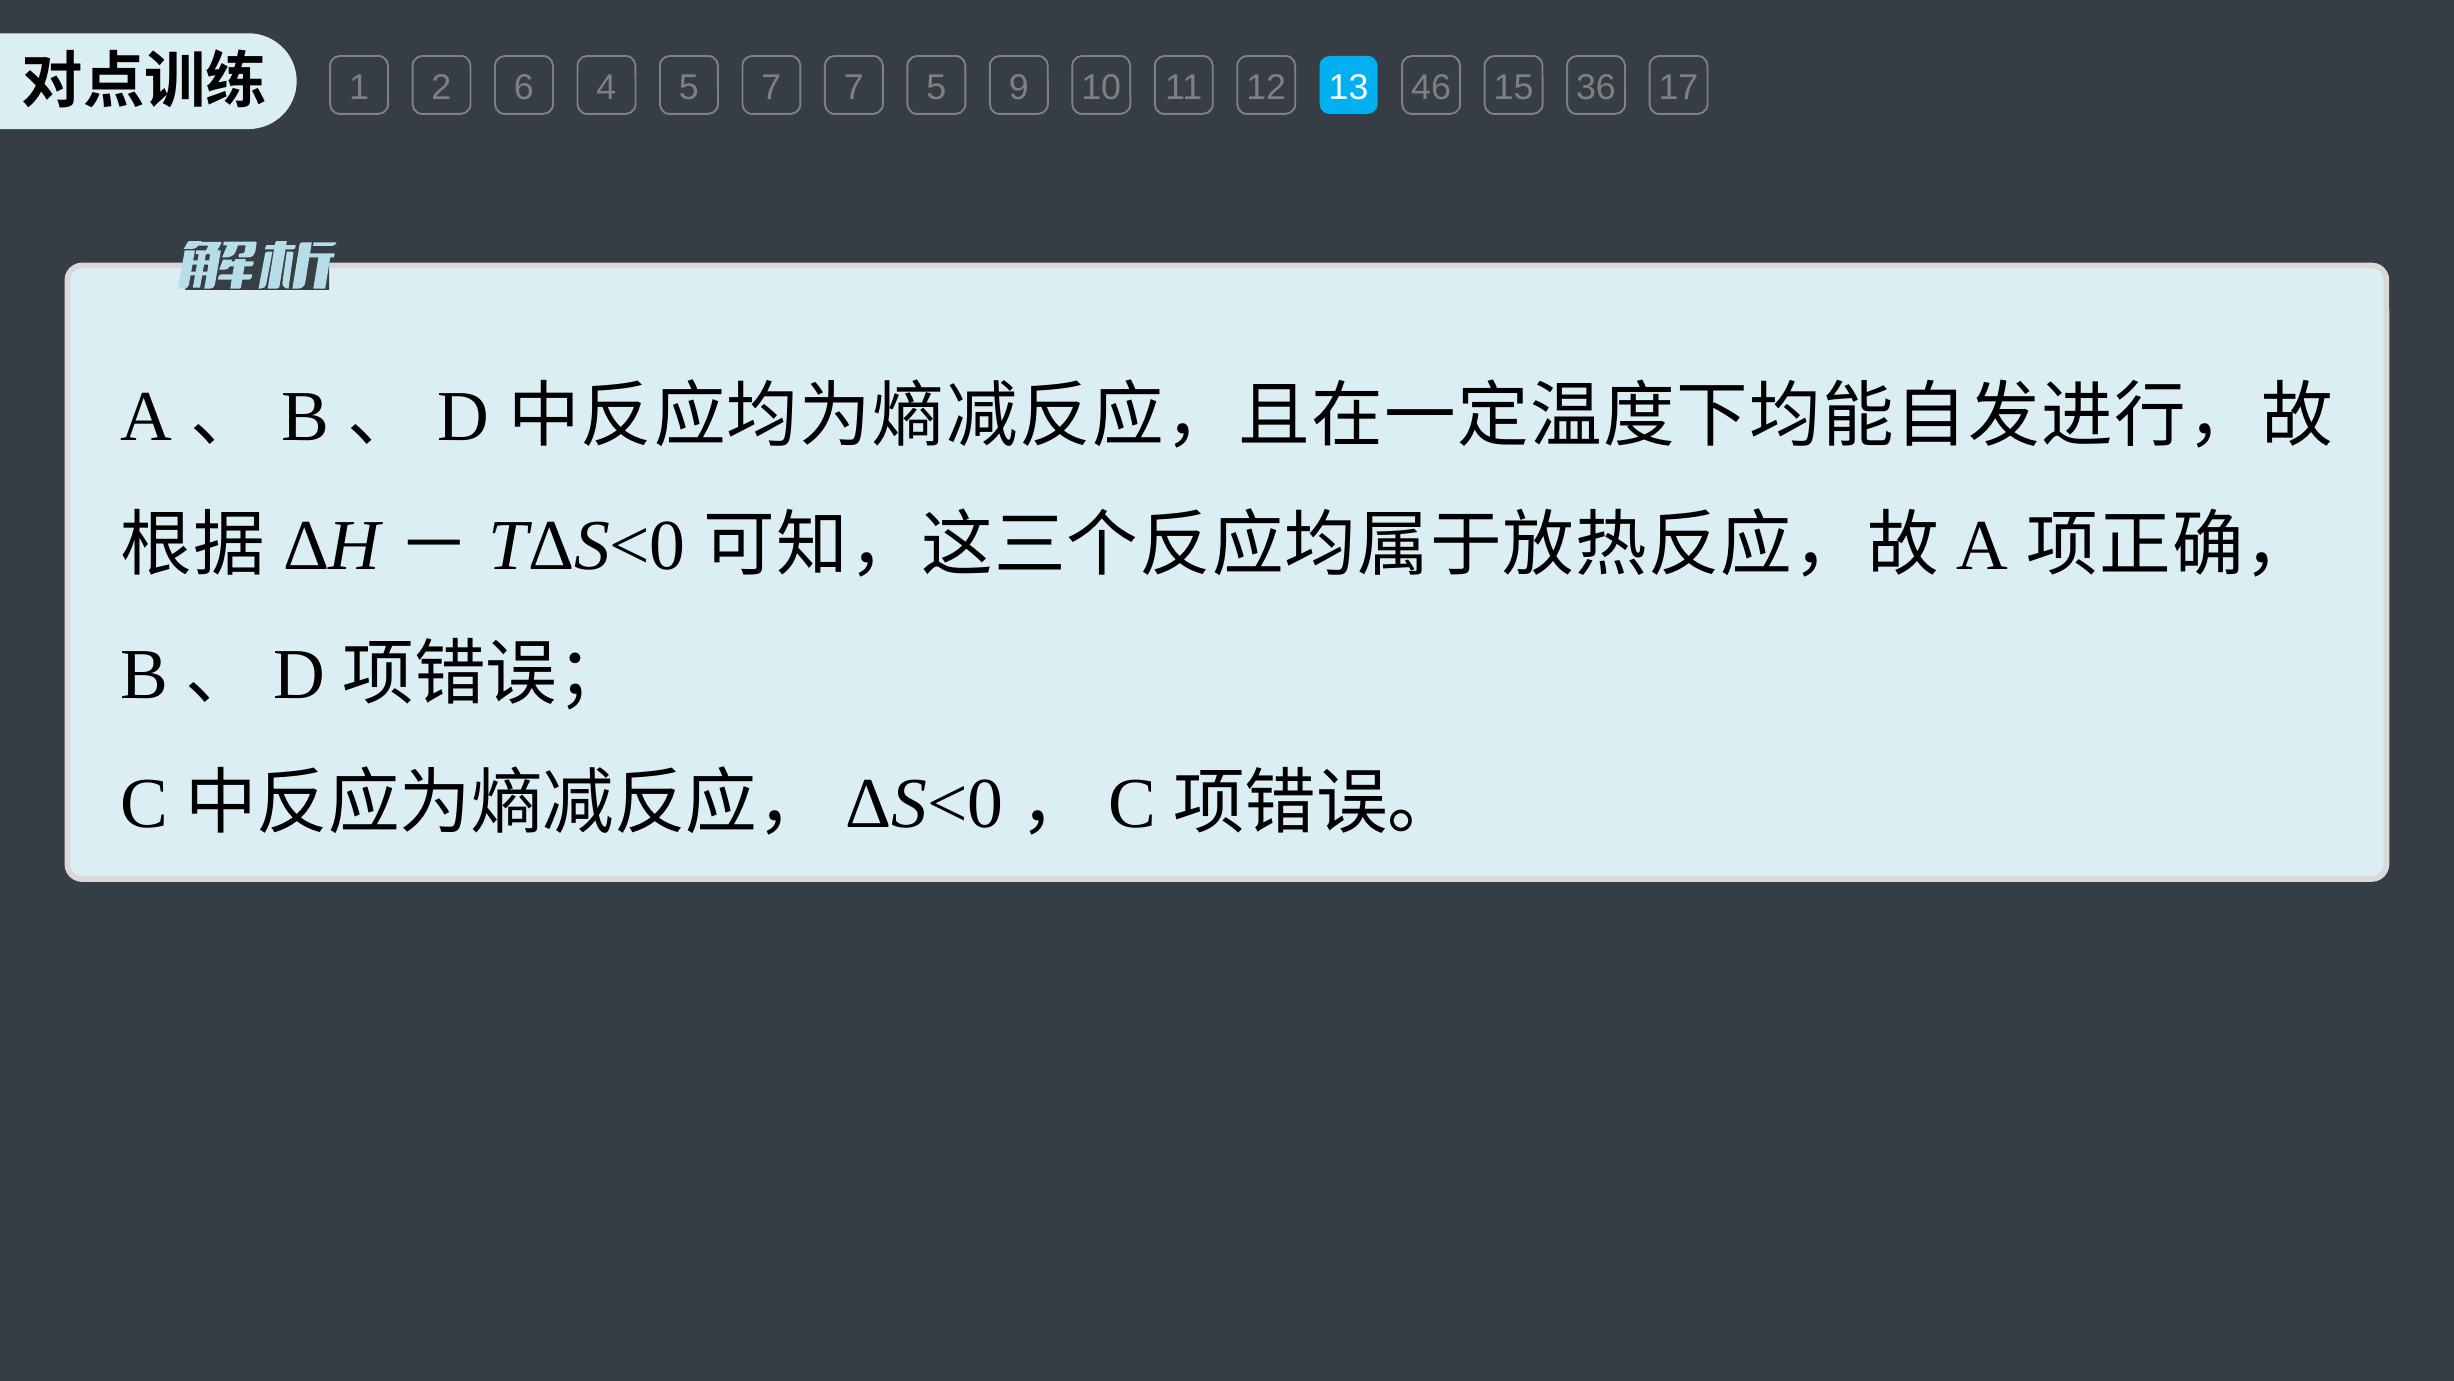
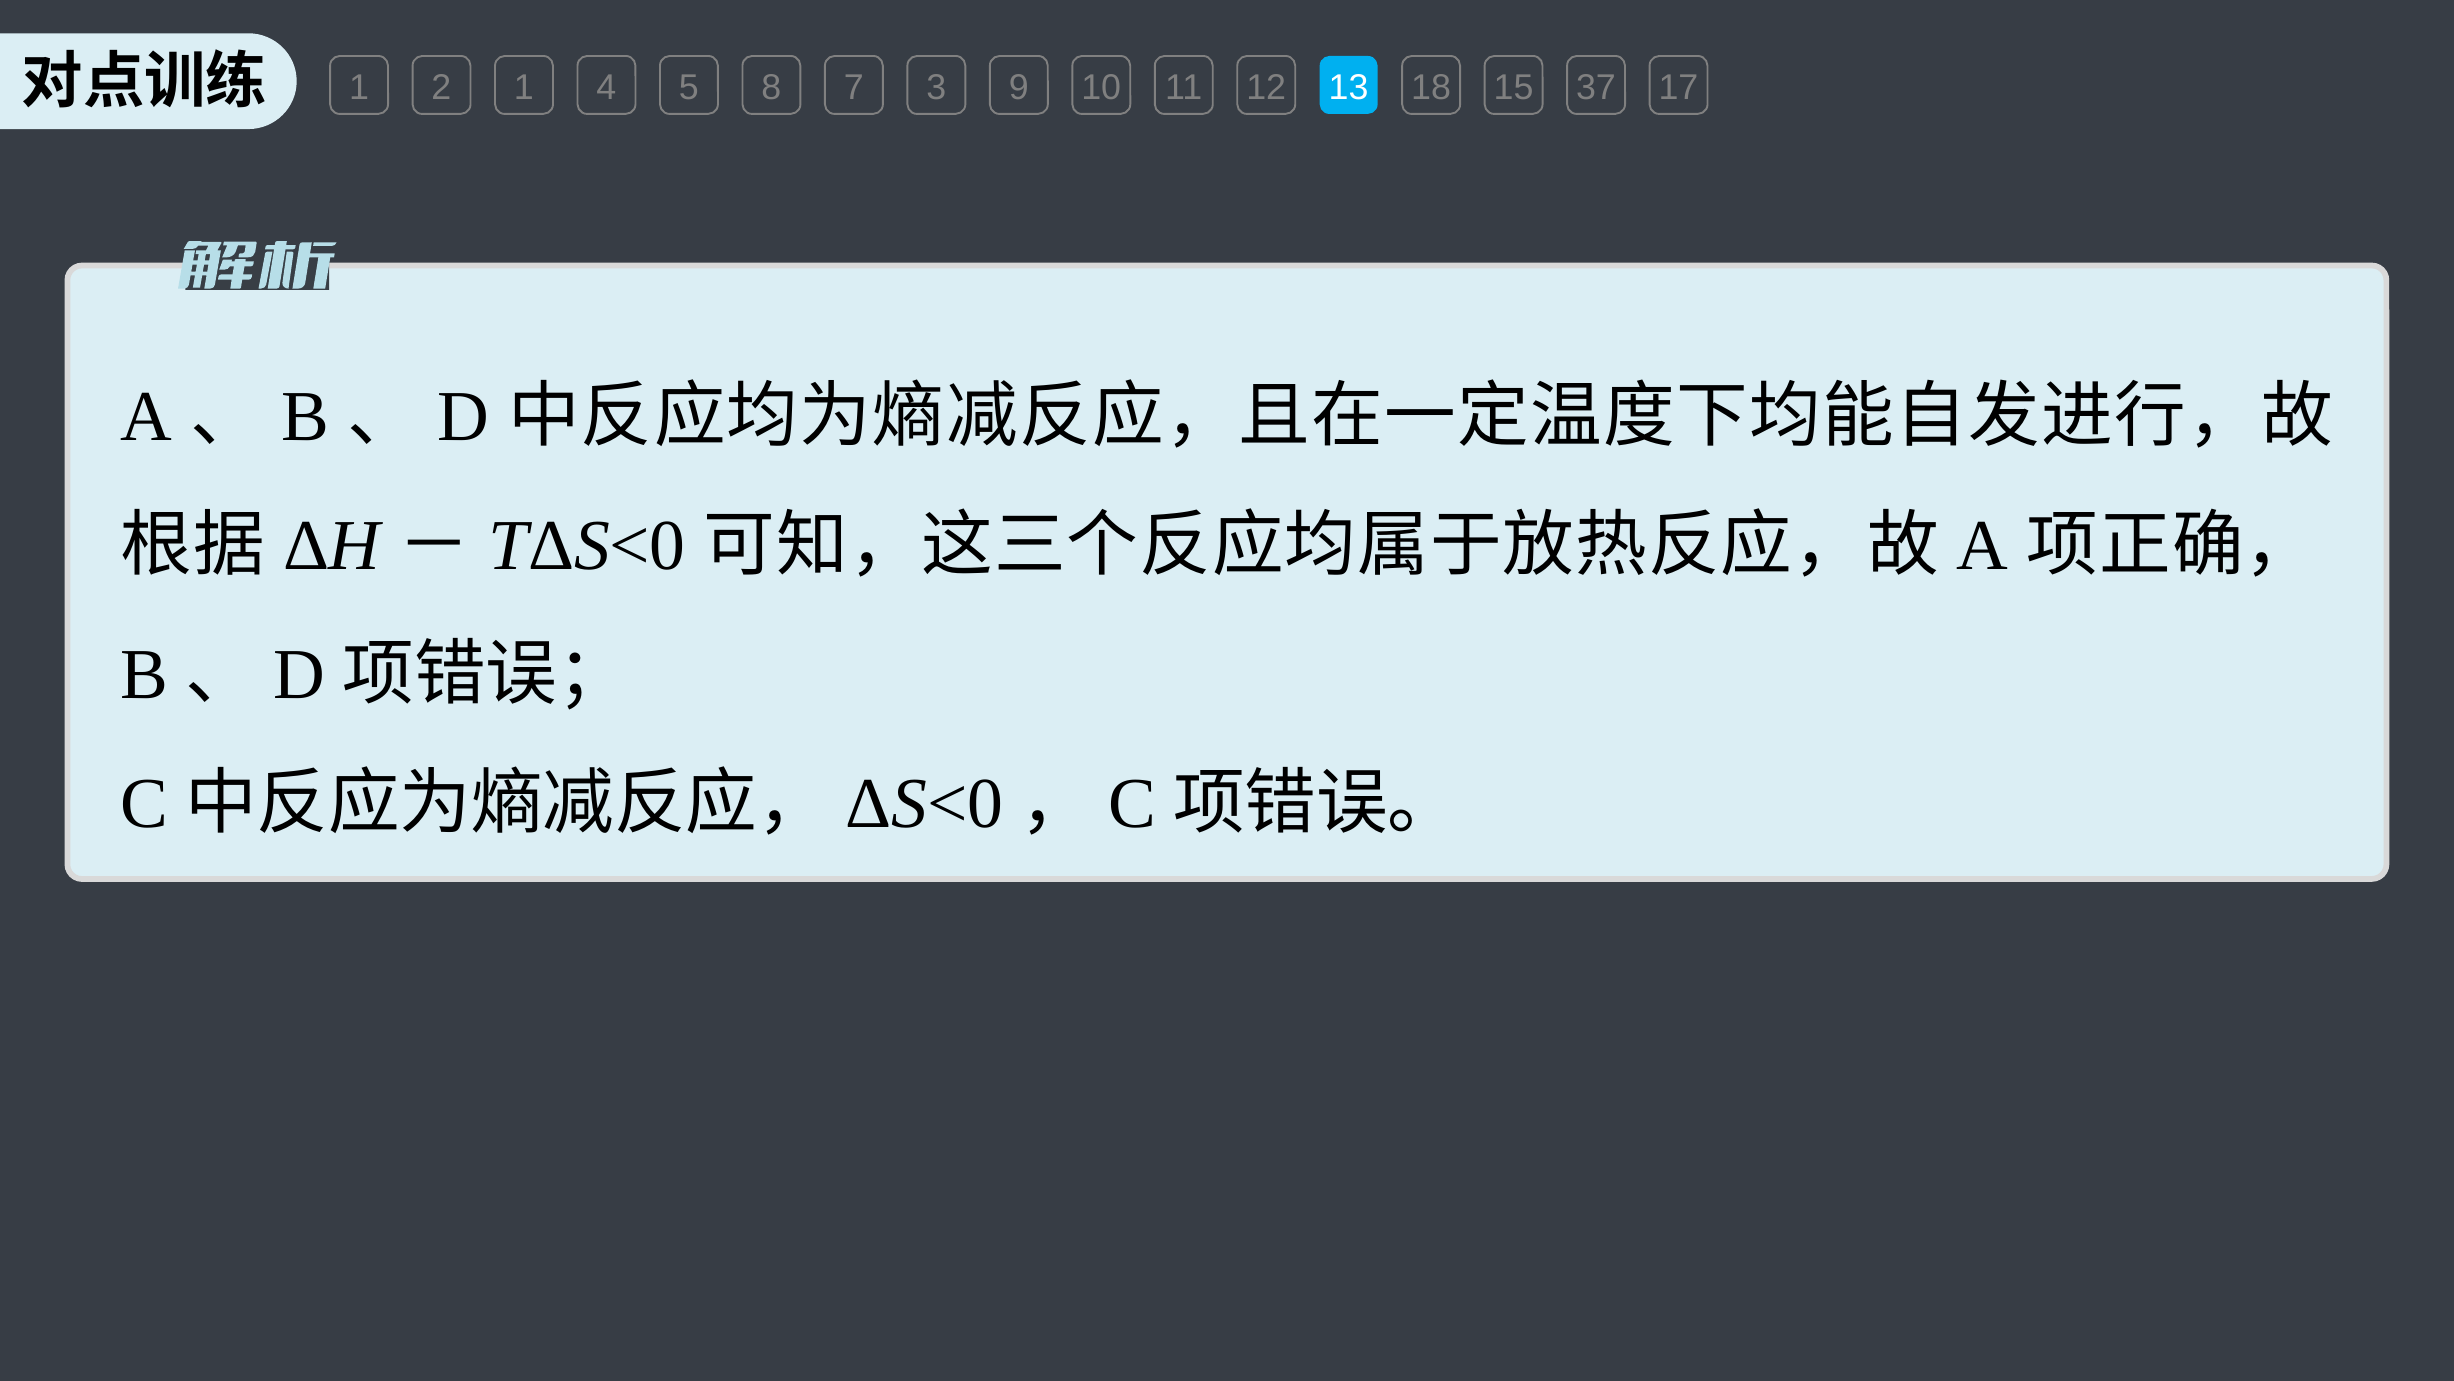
2 6: 6 -> 1
5 7: 7 -> 8
7 5: 5 -> 3
46: 46 -> 18
36: 36 -> 37
